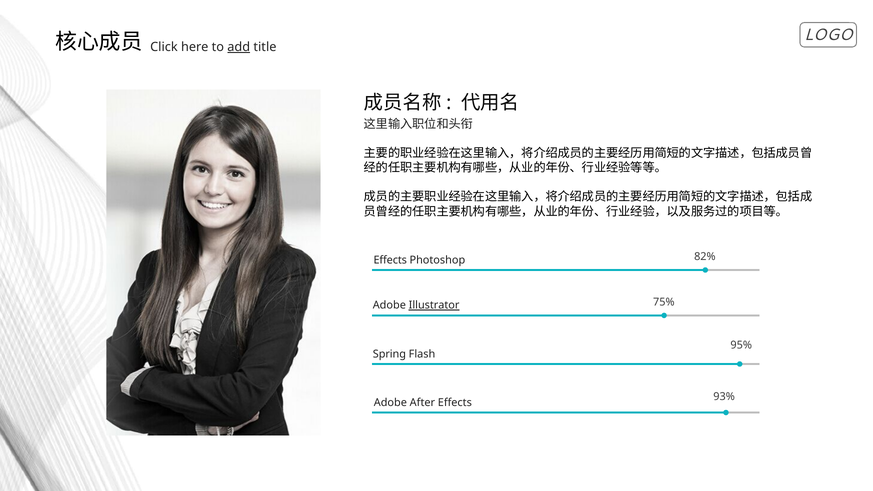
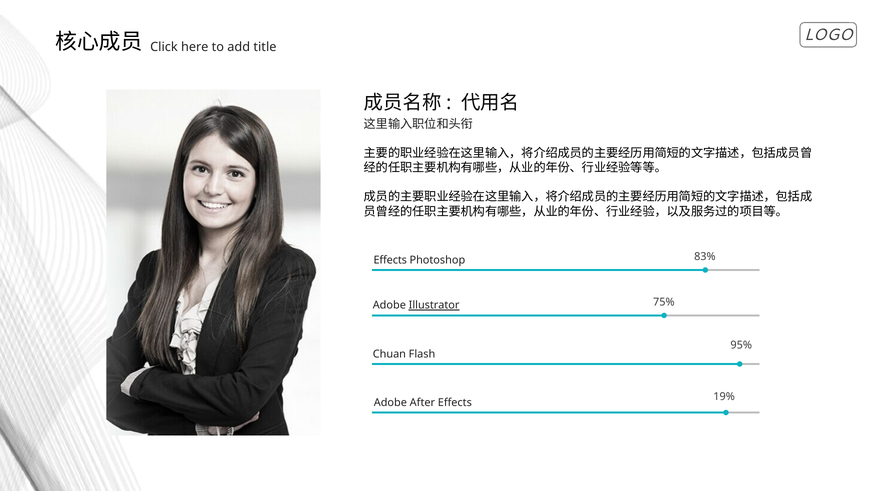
add underline: present -> none
82%: 82% -> 83%
Spring: Spring -> Chuan
93%: 93% -> 19%
